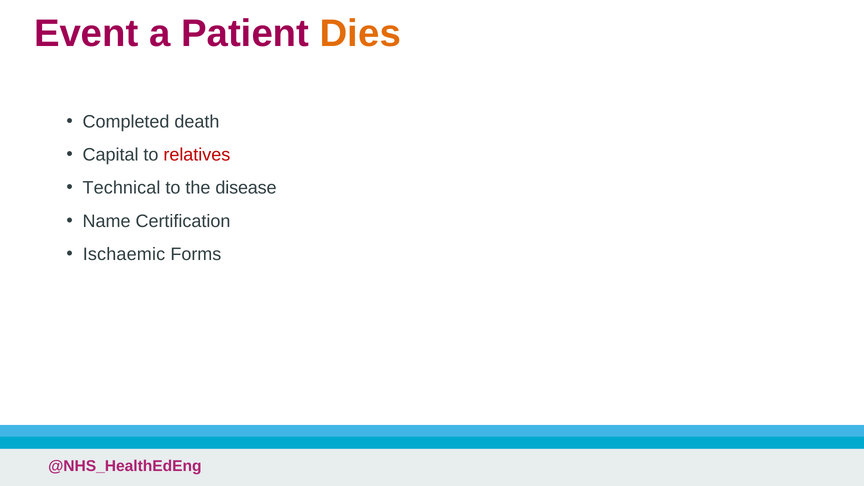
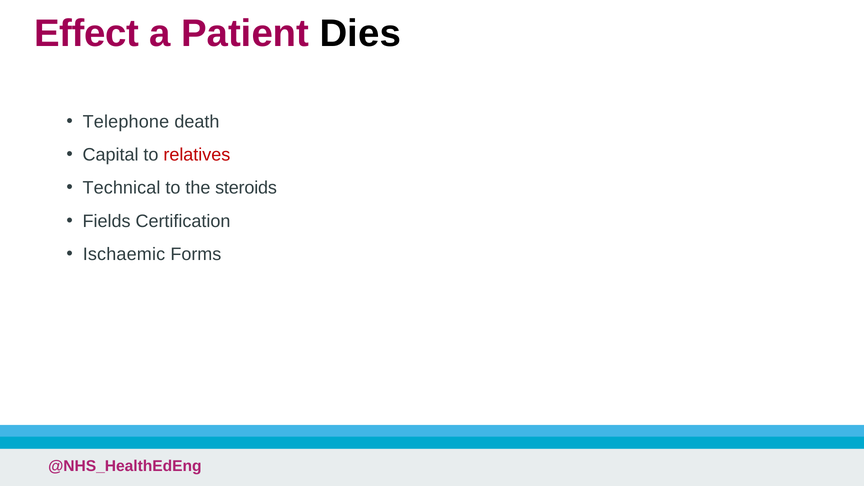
Event: Event -> Effect
Dies colour: orange -> black
Completed: Completed -> Telephone
disease: disease -> steroids
Name: Name -> Fields
